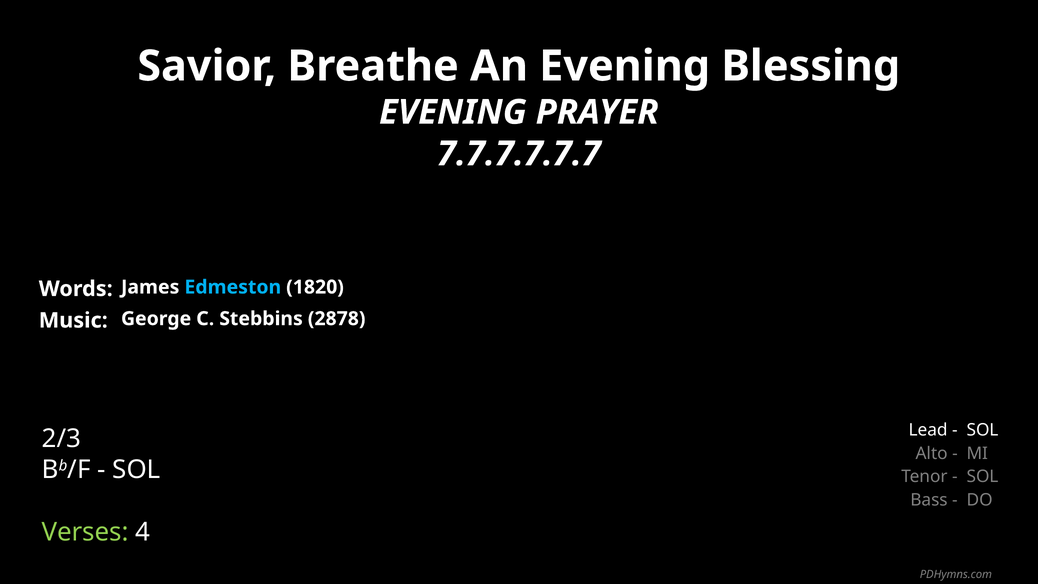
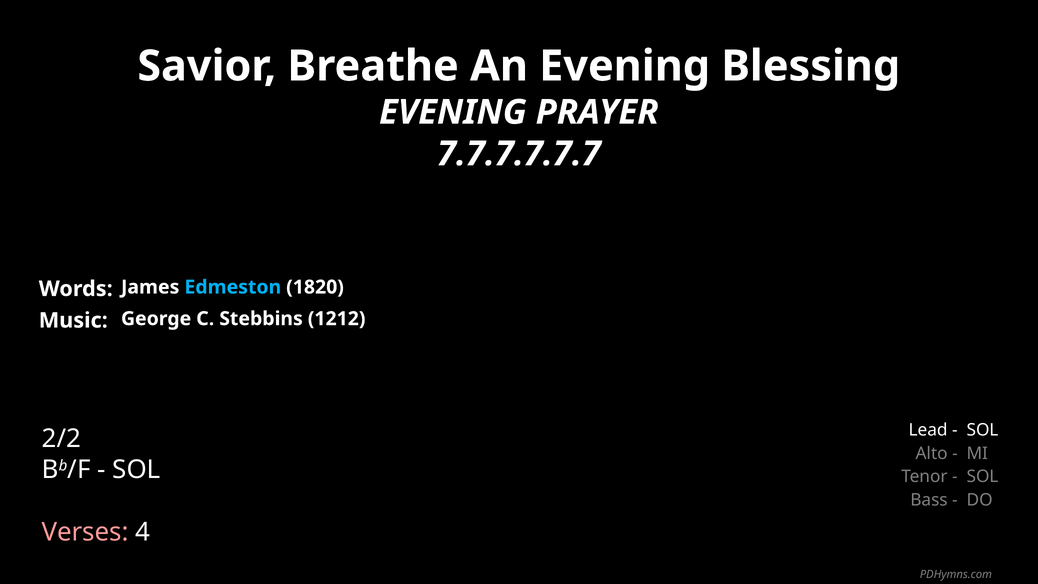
2878: 2878 -> 1212
2/3: 2/3 -> 2/2
Verses colour: light green -> pink
